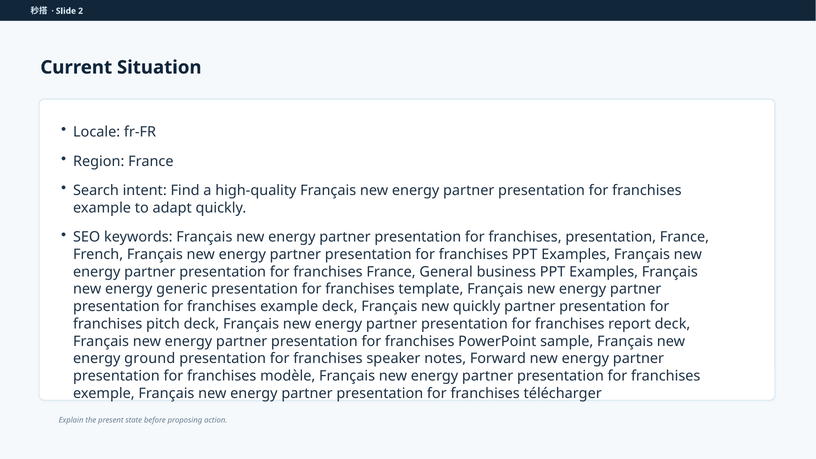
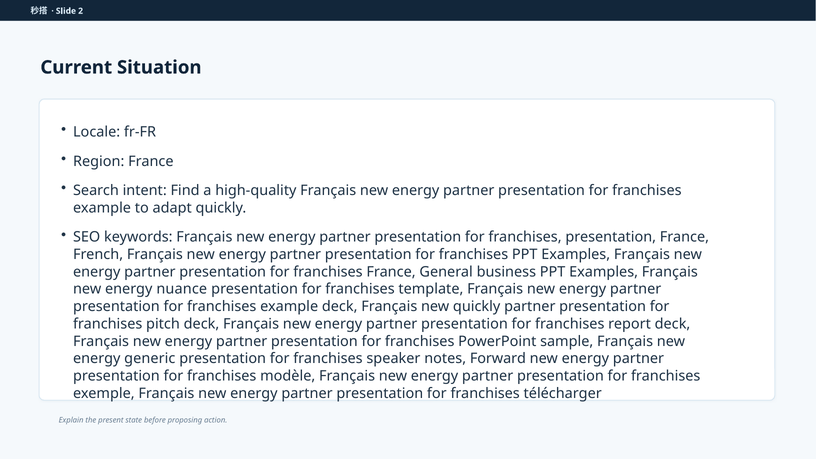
generic: generic -> nuance
ground: ground -> generic
